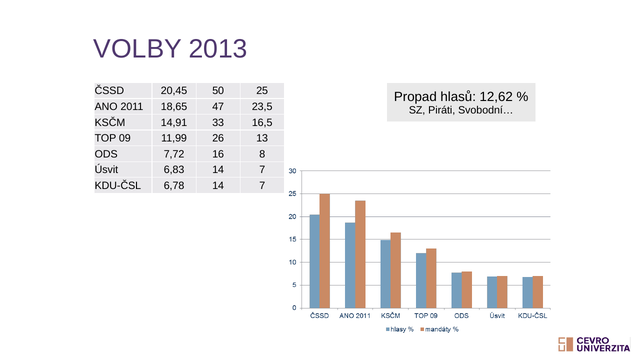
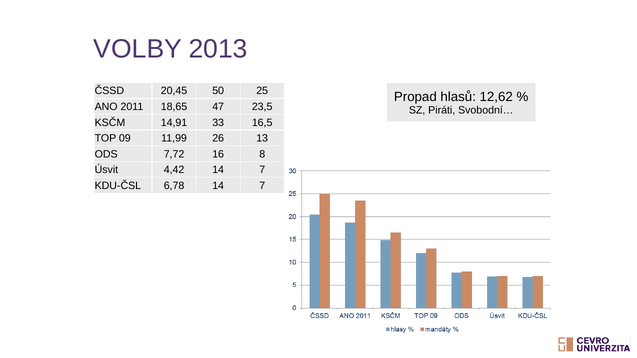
6,83: 6,83 -> 4,42
